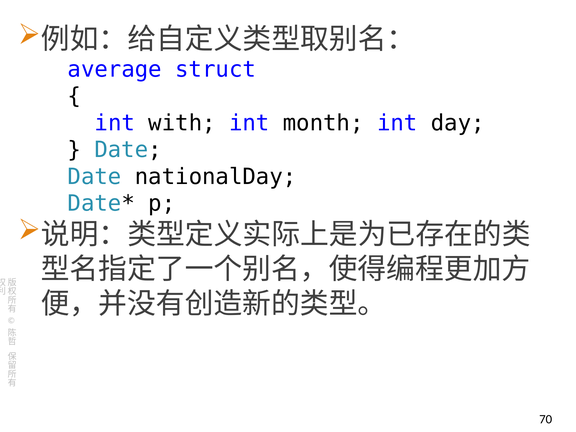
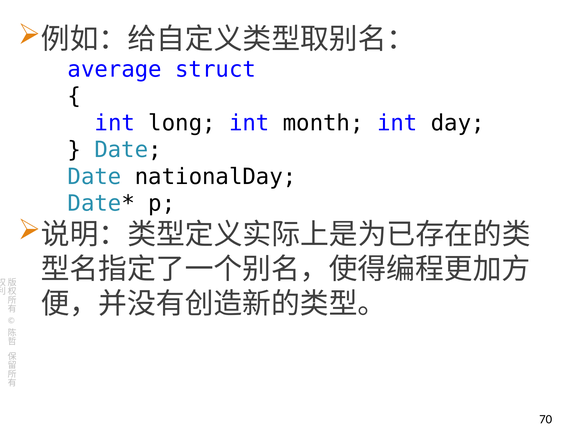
with: with -> long
